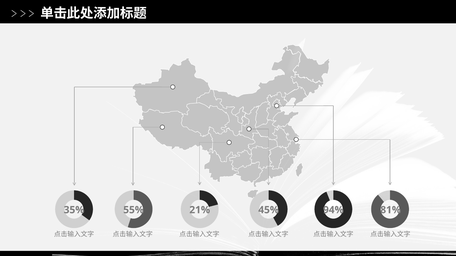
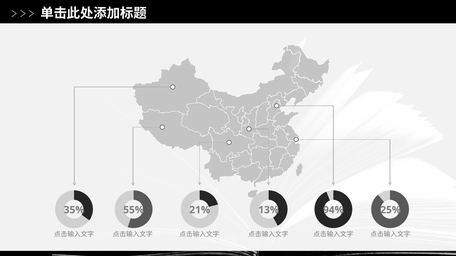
45%: 45% -> 13%
81%: 81% -> 25%
